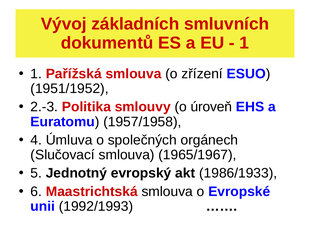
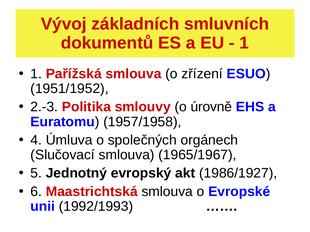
úroveň: úroveň -> úrovně
1986/1933: 1986/1933 -> 1986/1927
